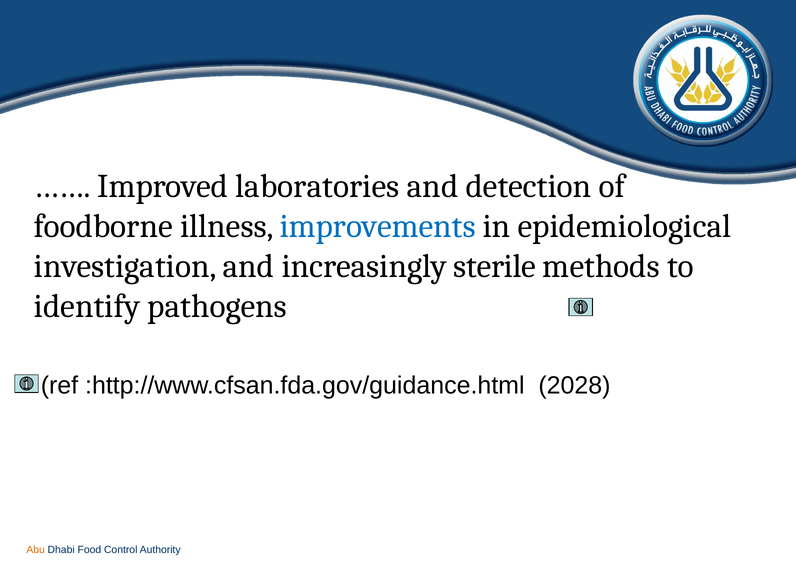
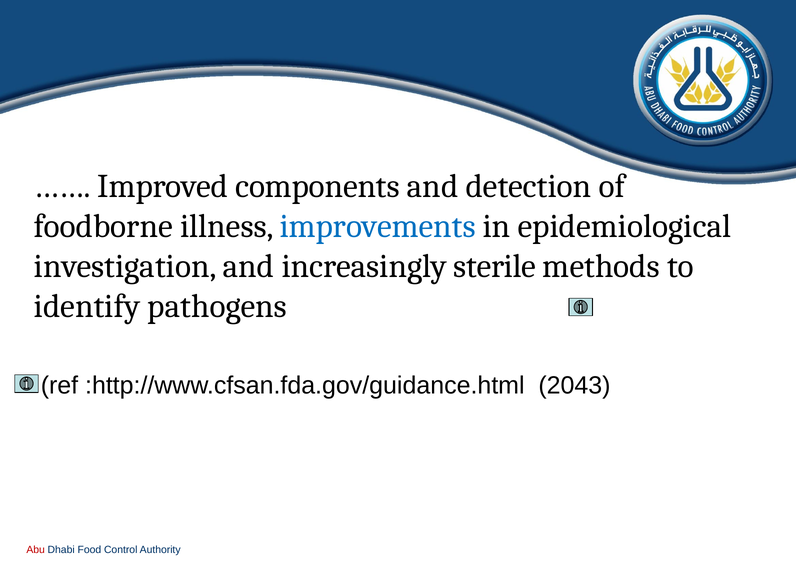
laboratories: laboratories -> components
2028: 2028 -> 2043
Abu colour: orange -> red
